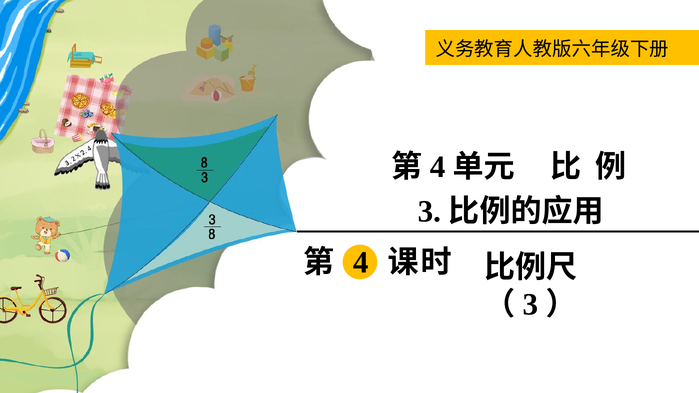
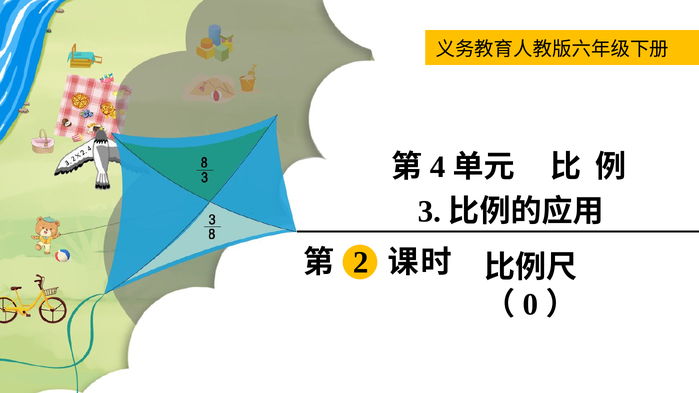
4 at (361, 263): 4 -> 2
3 at (530, 305): 3 -> 0
